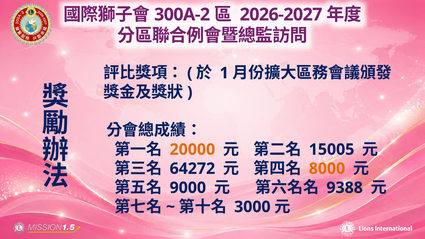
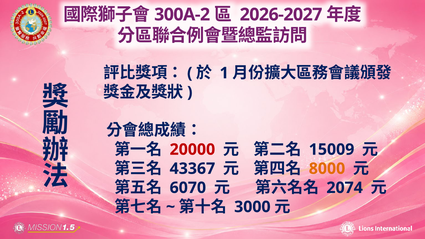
20000 colour: orange -> red
15005: 15005 -> 15009
64272: 64272 -> 43367
9000: 9000 -> 6070
9388: 9388 -> 2074
